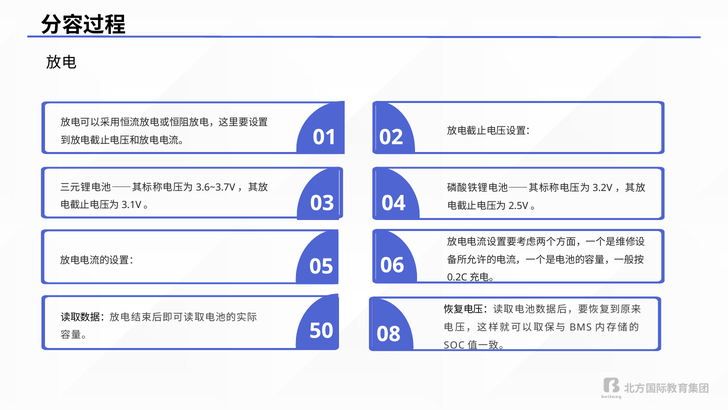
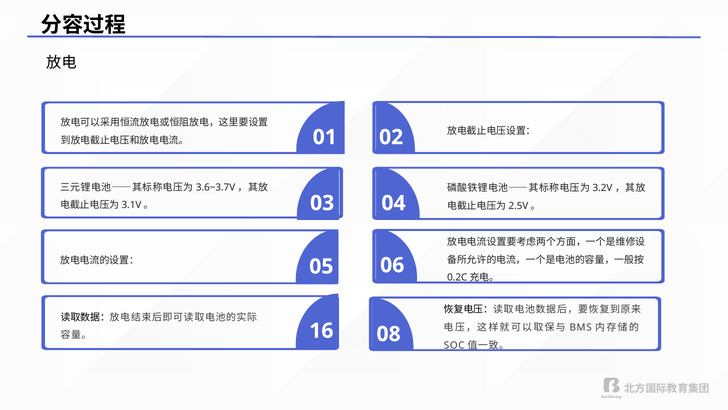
50: 50 -> 16
